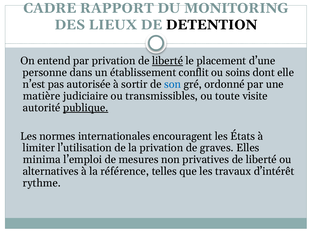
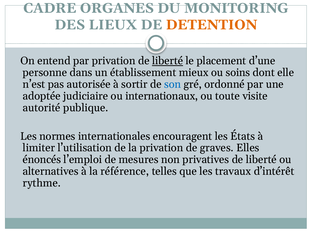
RAPPORT: RAPPORT -> ORGANES
DETENTION colour: black -> orange
conflit: conflit -> mieux
matière: matière -> adoptée
transmissibles: transmissibles -> internationaux
publique underline: present -> none
minima: minima -> énoncés
